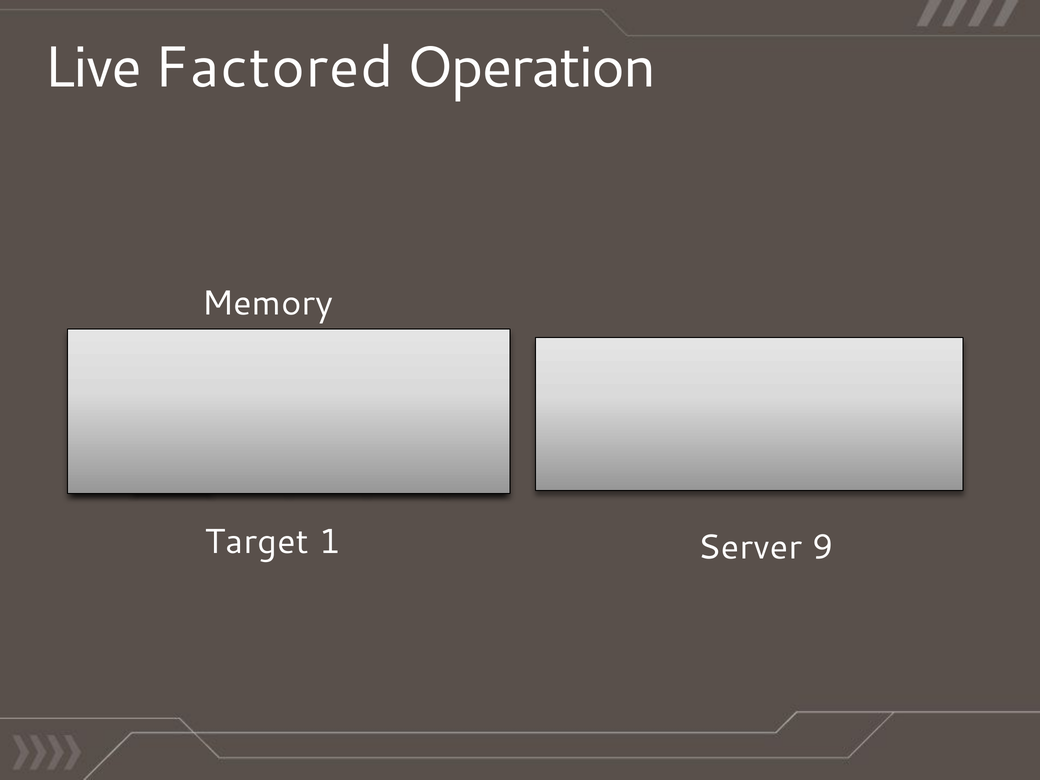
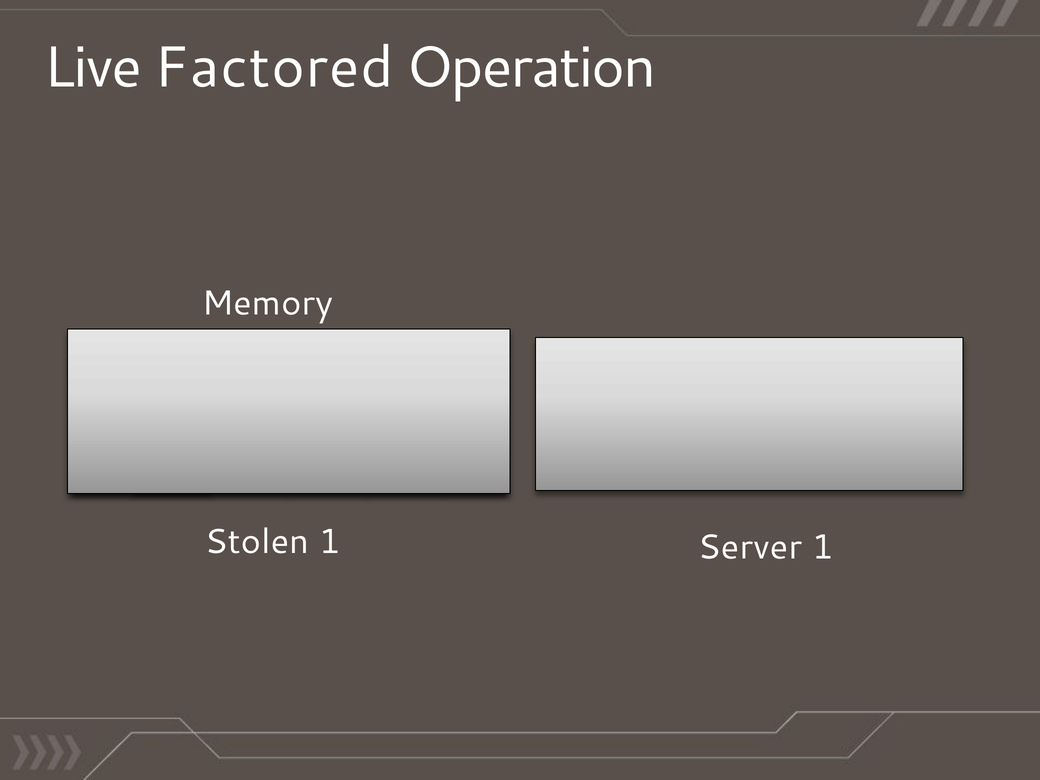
Target: Target -> Stolen
Server 9: 9 -> 1
